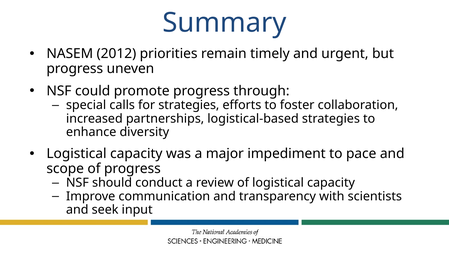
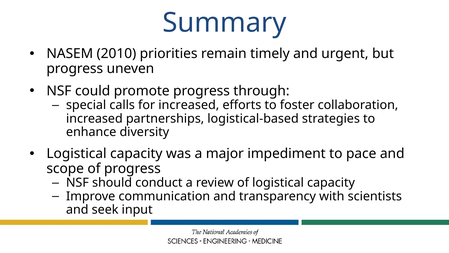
2012: 2012 -> 2010
for strategies: strategies -> increased
